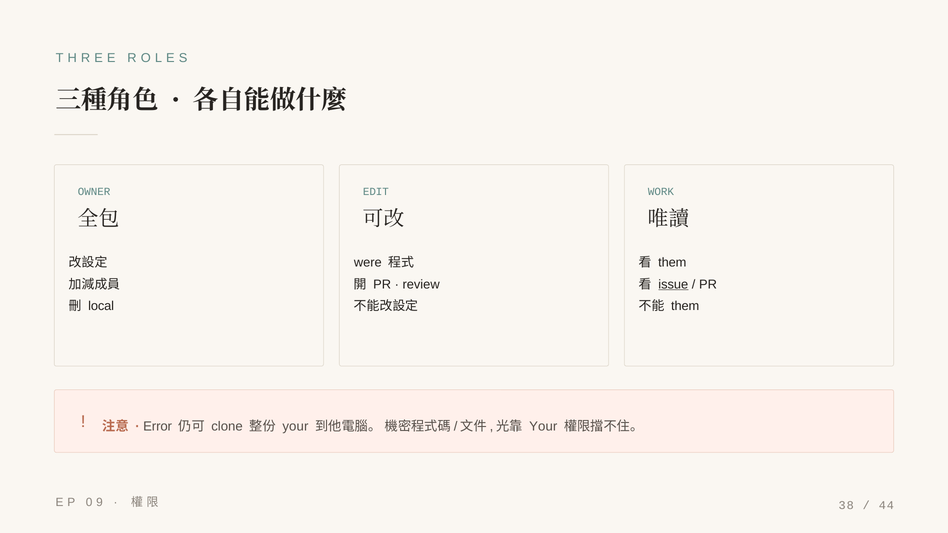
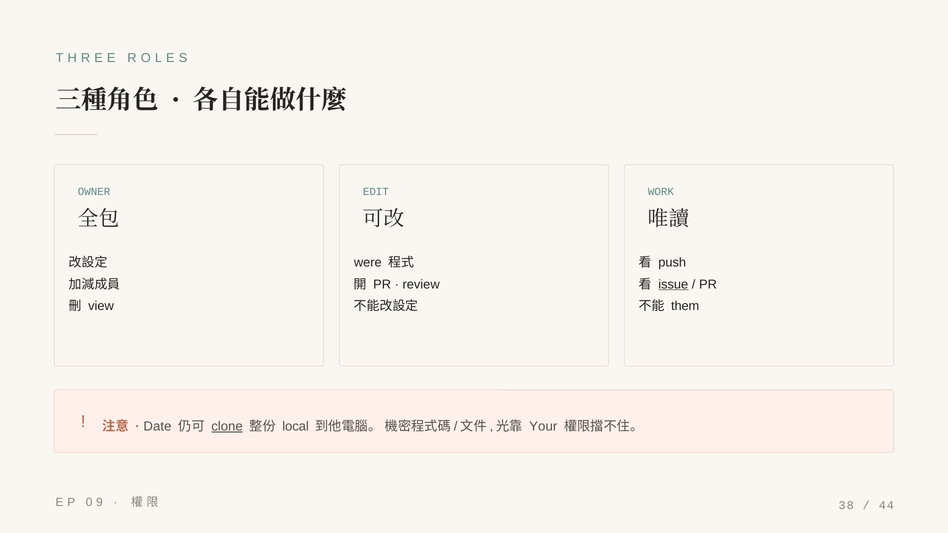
them at (672, 263): them -> push
local: local -> view
Error: Error -> Date
clone underline: none -> present
your at (295, 426): your -> local
